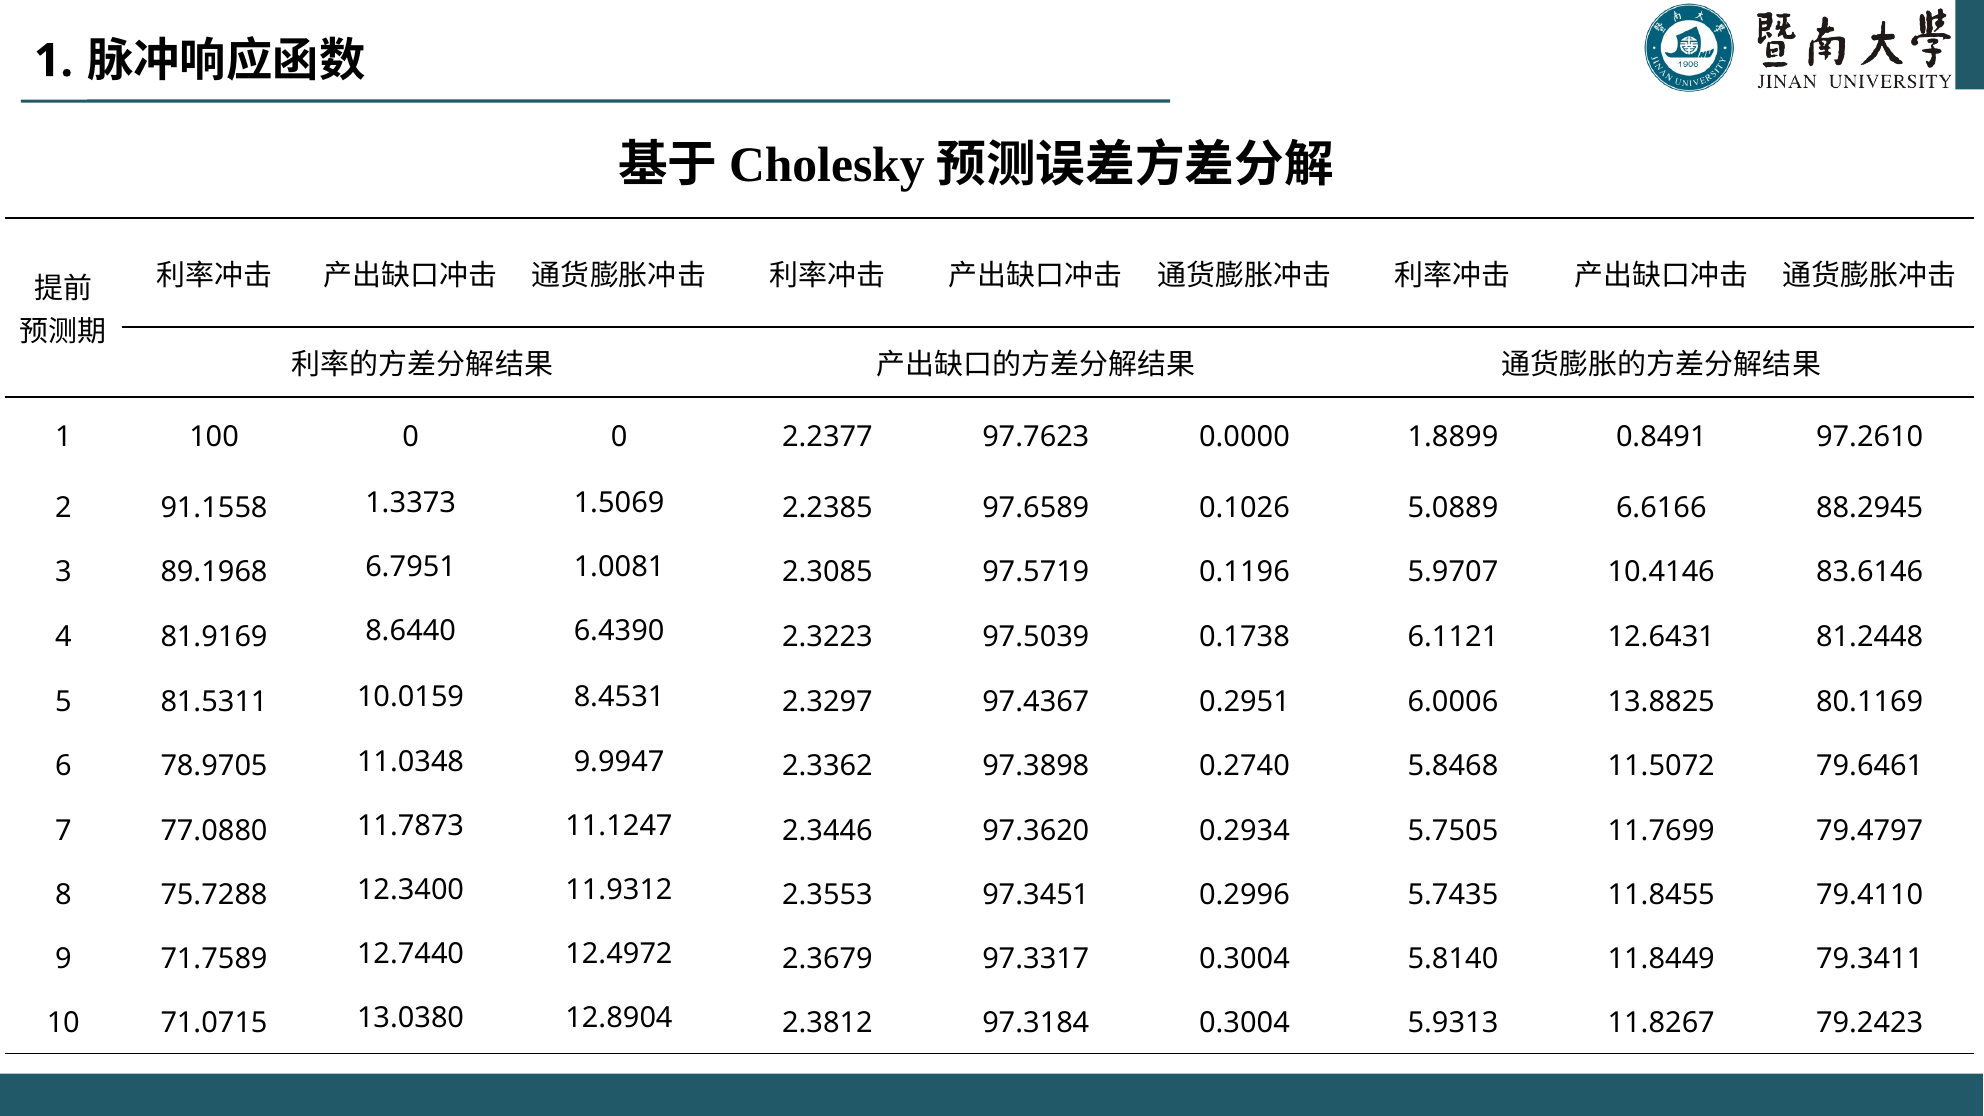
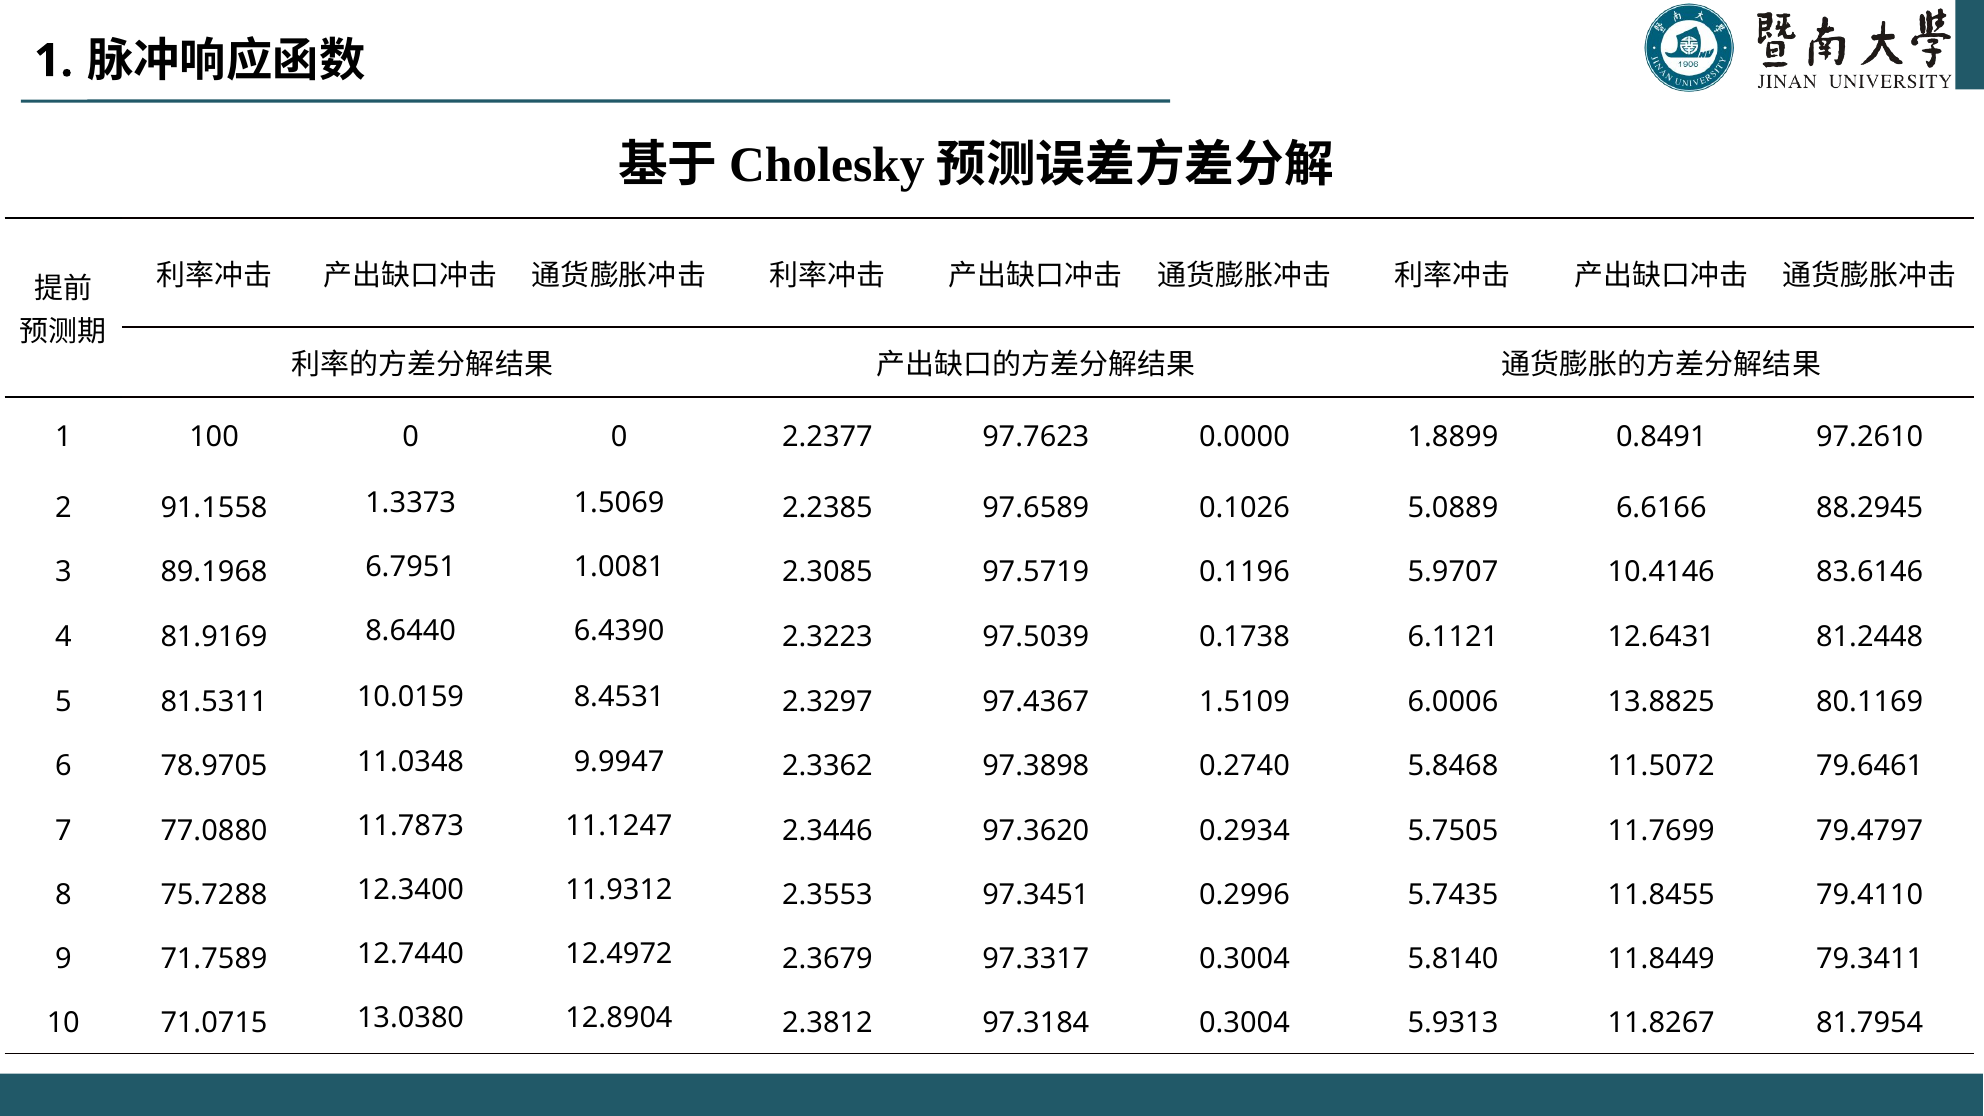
0.2951: 0.2951 -> 1.5109
79.2423: 79.2423 -> 81.7954
